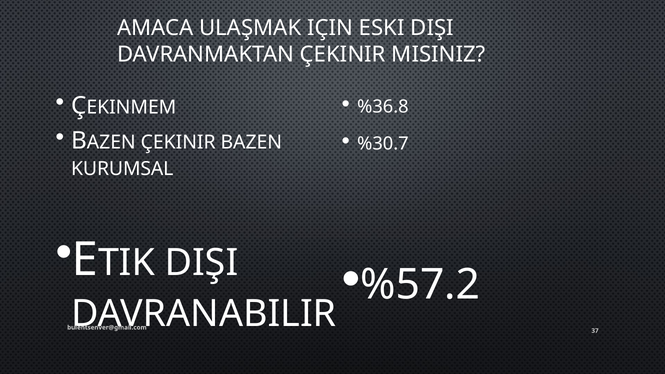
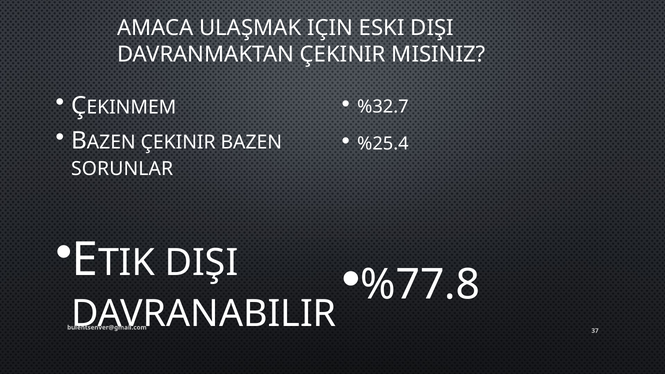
%36.8: %36.8 -> %32.7
%30.7: %30.7 -> %25.4
KURUMSAL: KURUMSAL -> SORUNLAR
%57.2: %57.2 -> %77.8
